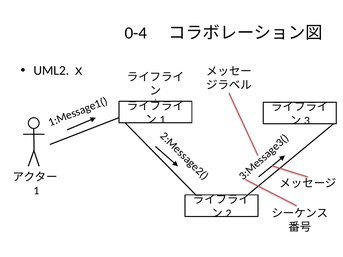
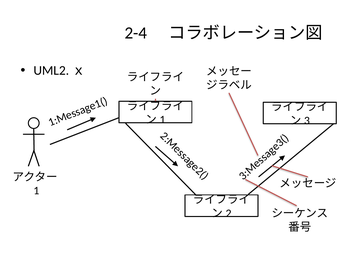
0-4: 0-4 -> 2-4
